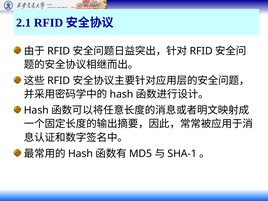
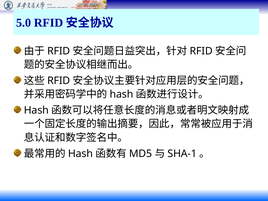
2.1: 2.1 -> 5.0
